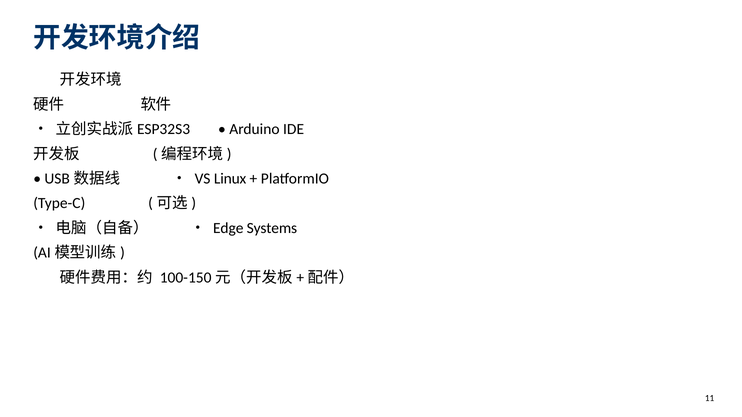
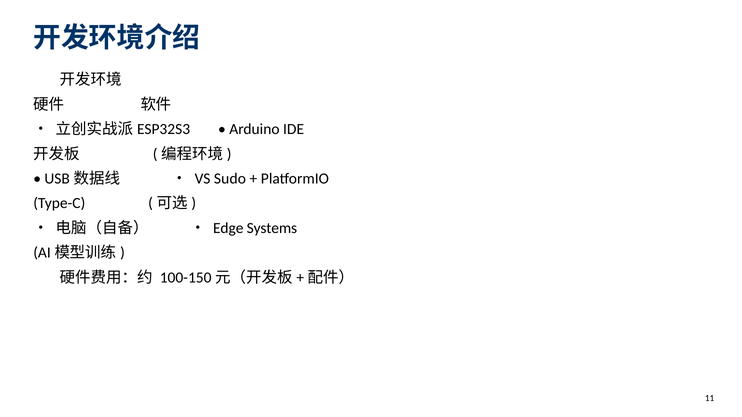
Linux: Linux -> Sudo
